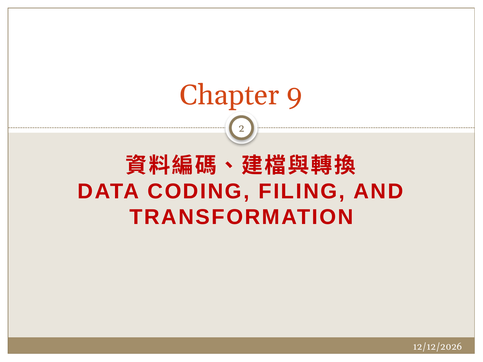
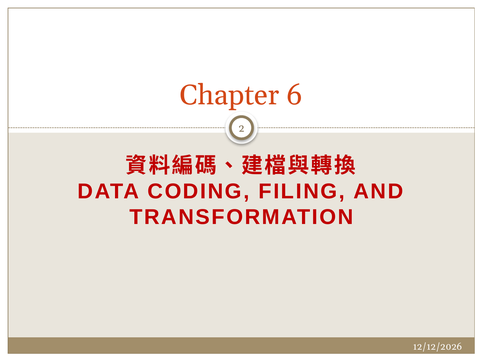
9: 9 -> 6
